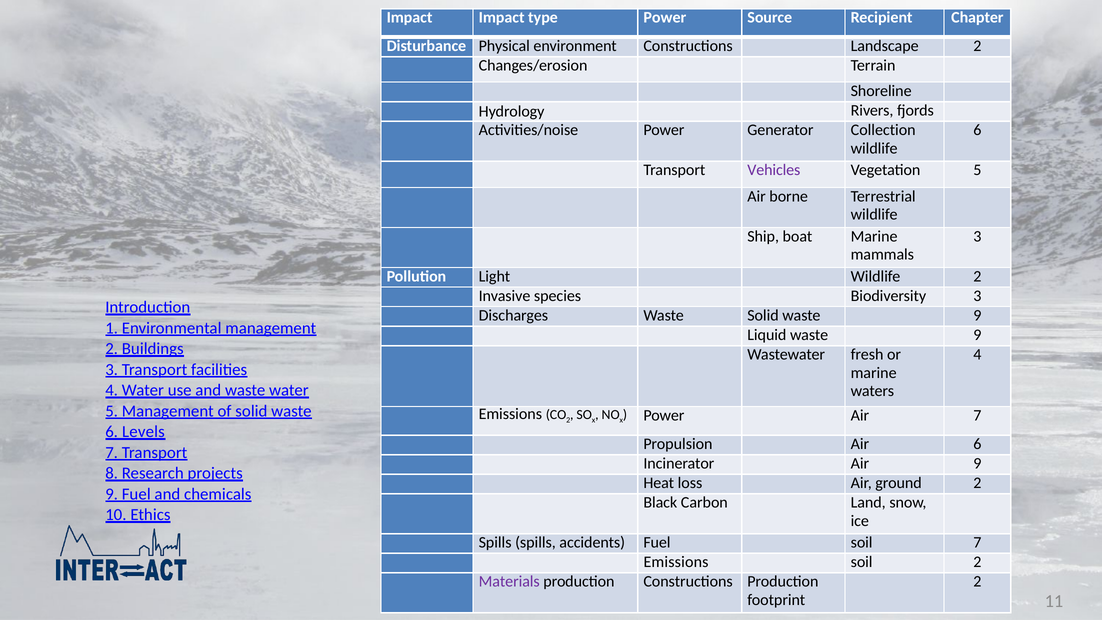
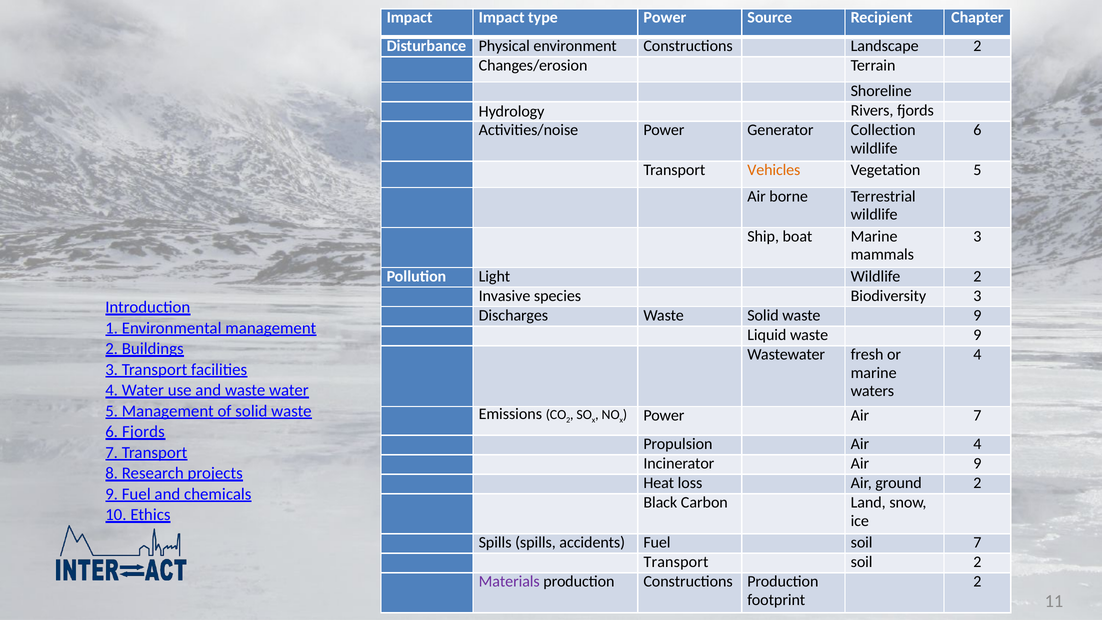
Vehicles colour: purple -> orange
6 Levels: Levels -> Fjords
Air 6: 6 -> 4
Emissions at (676, 562): Emissions -> Transport
